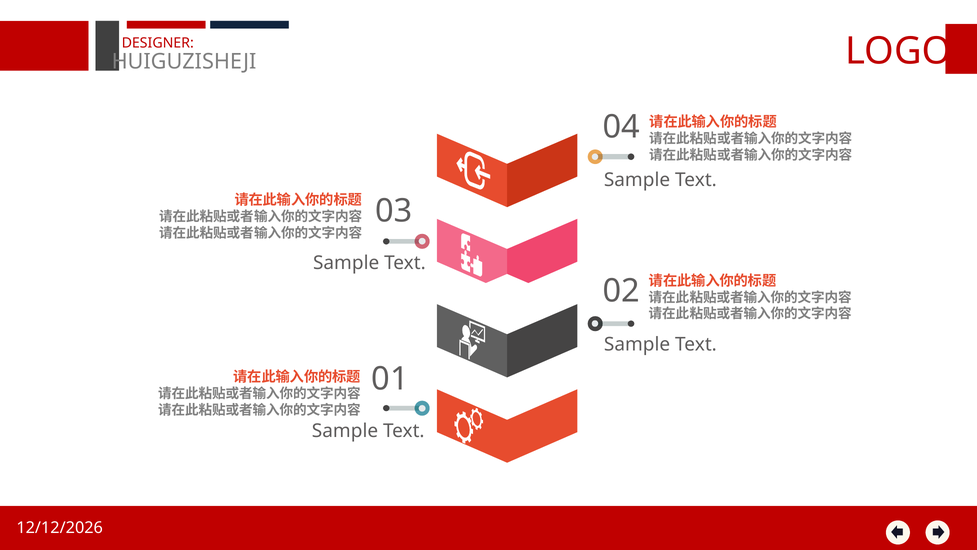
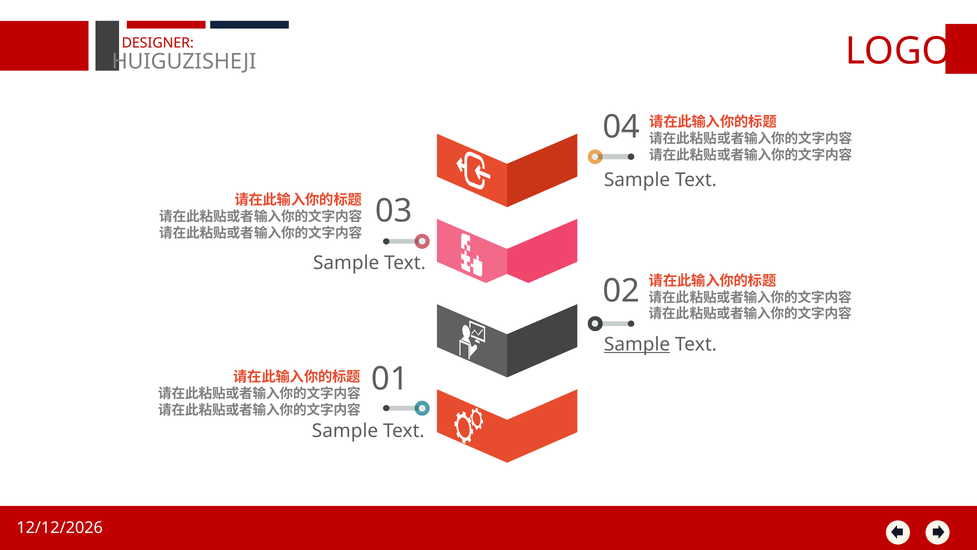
Sample at (637, 344) underline: none -> present
